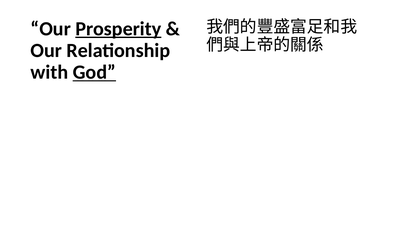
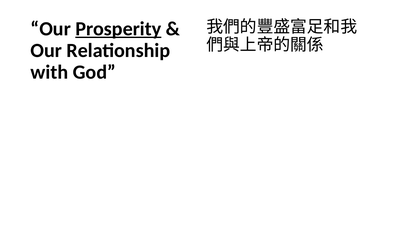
God underline: present -> none
